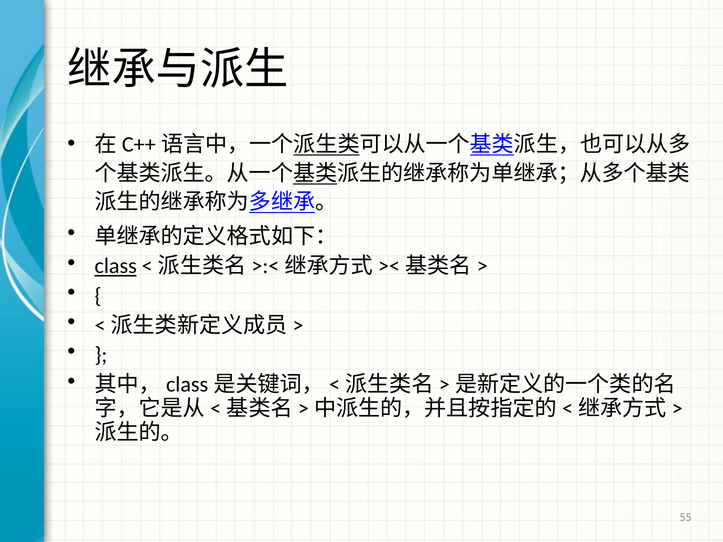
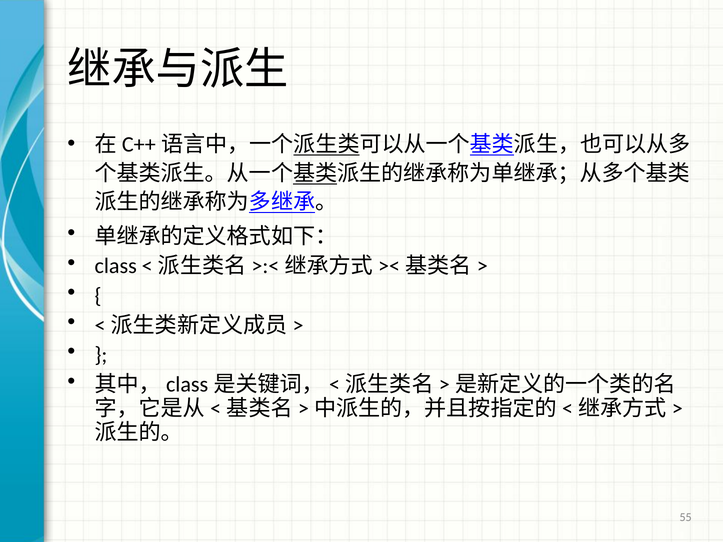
class underline: present -> none
